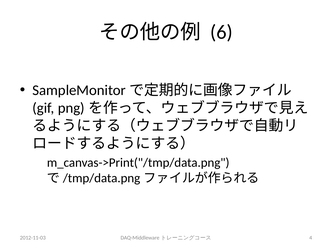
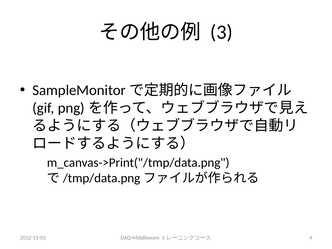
6: 6 -> 3
